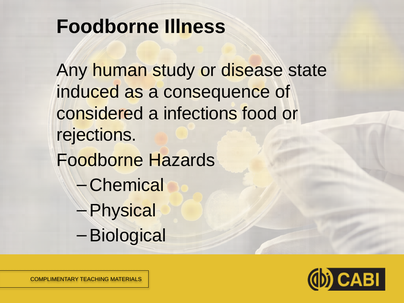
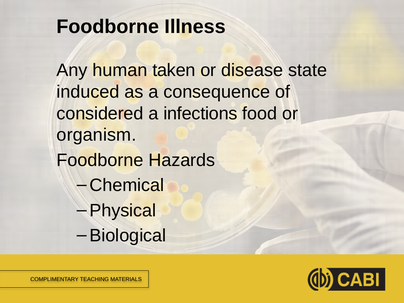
study: study -> taken
rejections: rejections -> organism
